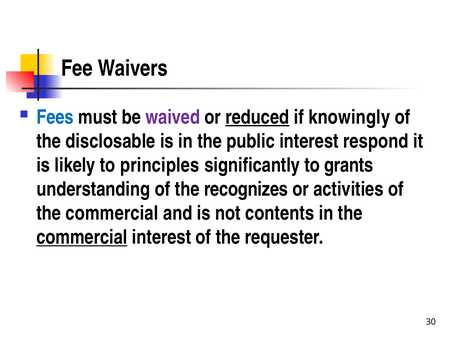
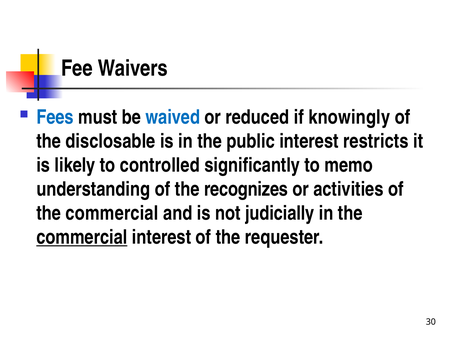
waived colour: purple -> blue
reduced underline: present -> none
respond: respond -> restricts
principles: principles -> controlled
grants: grants -> memo
contents: contents -> judicially
